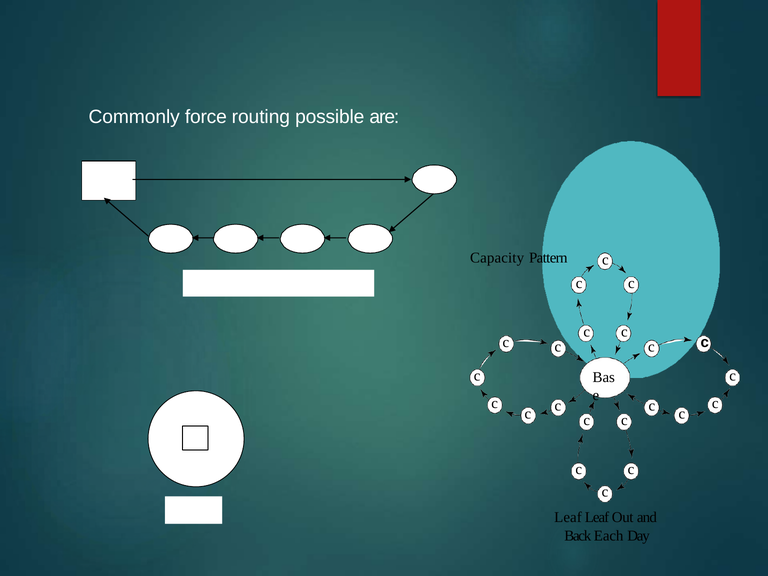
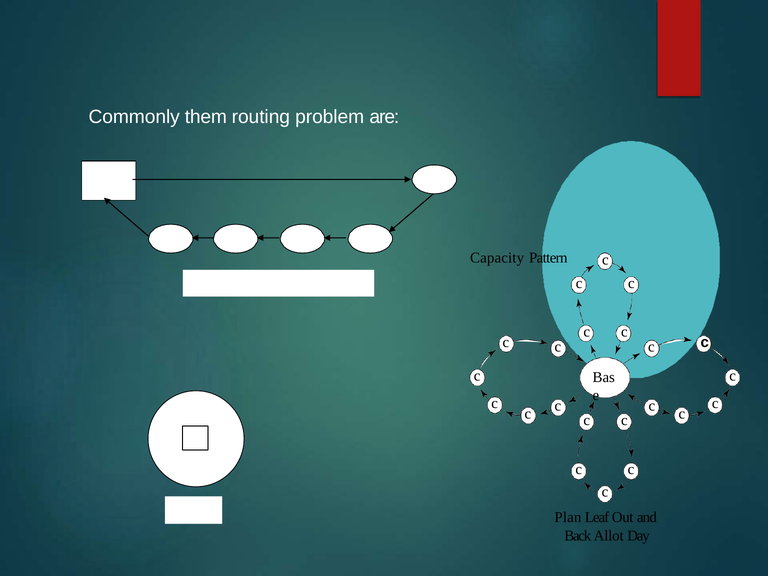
force: force -> them
possible: possible -> problem
Leaf at (568, 517): Leaf -> Plan
Each: Each -> Allot
